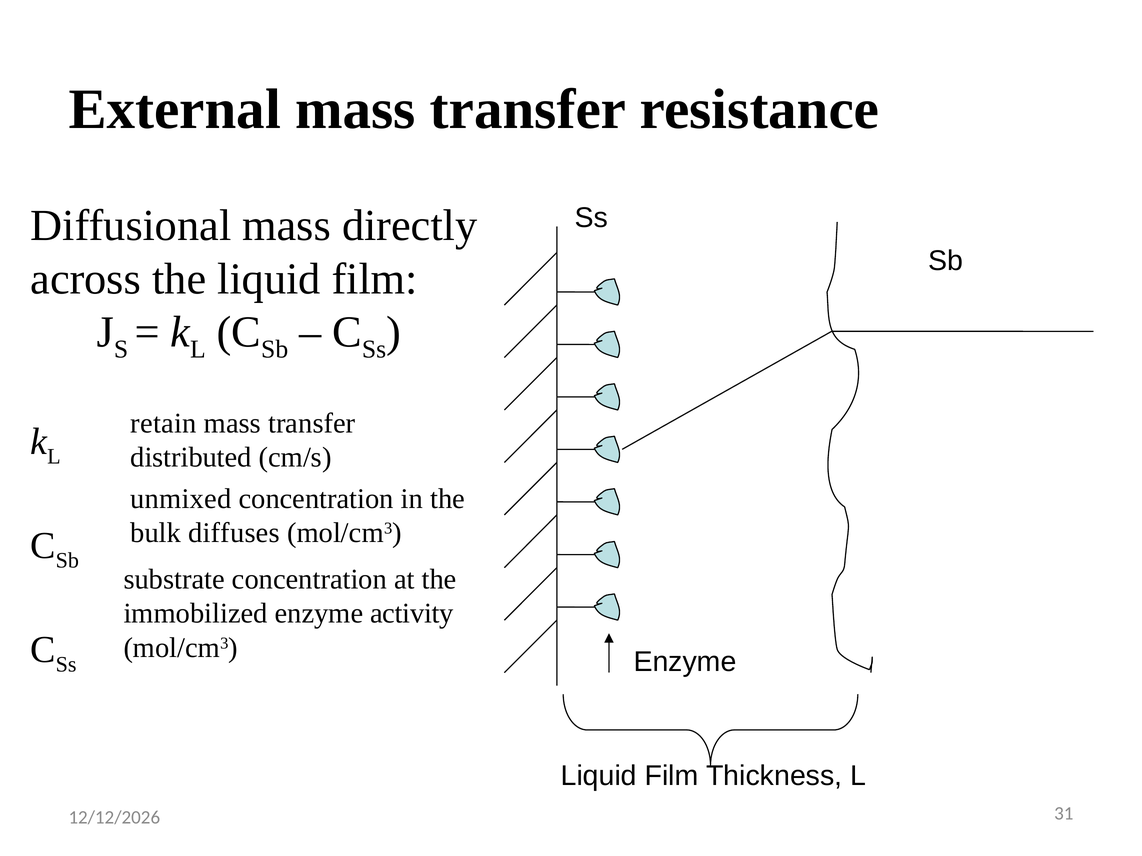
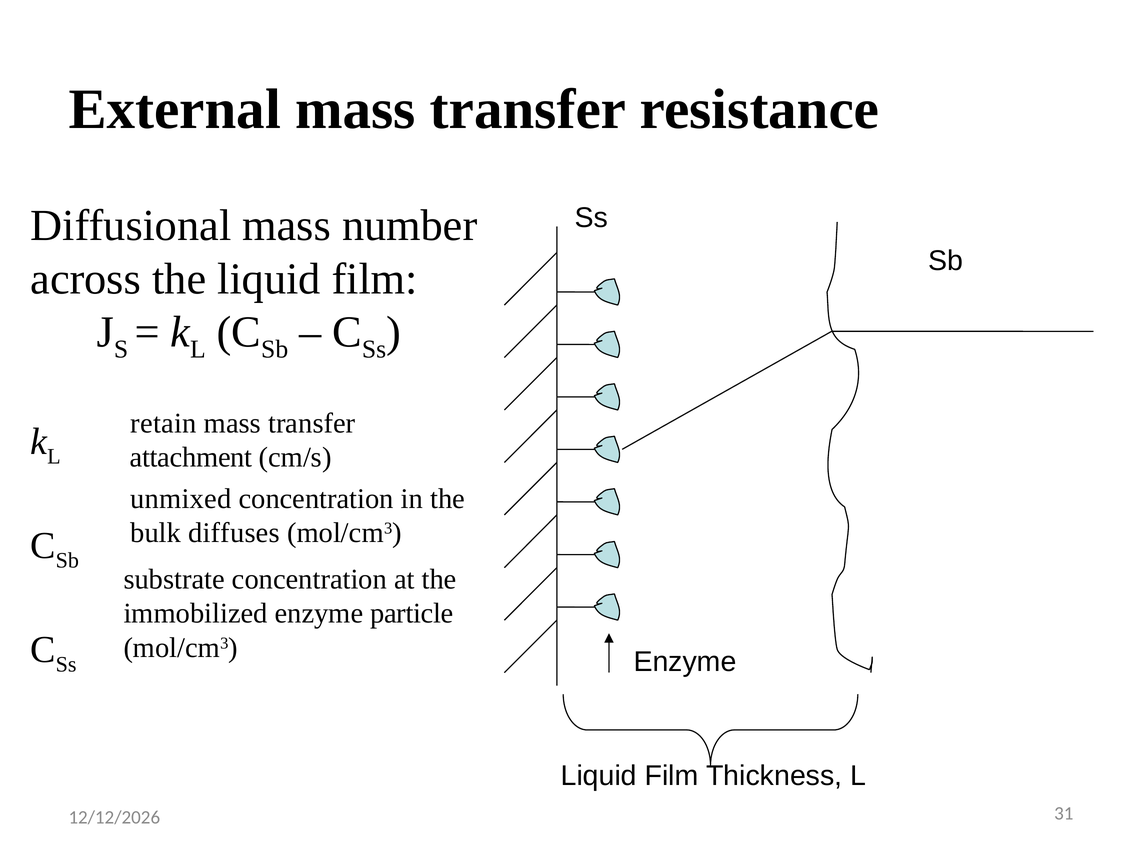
directly: directly -> number
distributed: distributed -> attachment
activity: activity -> particle
